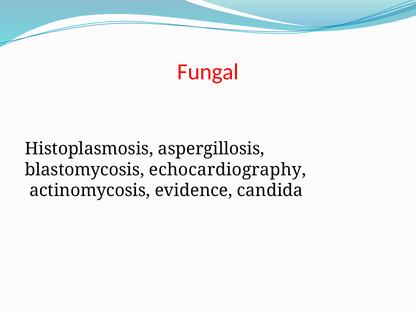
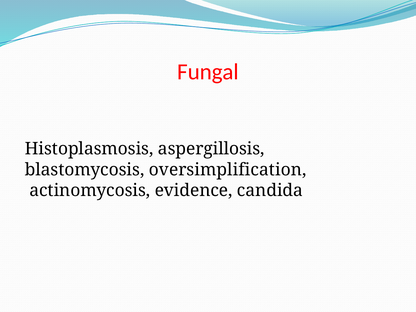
echocardiography: echocardiography -> oversimplification
